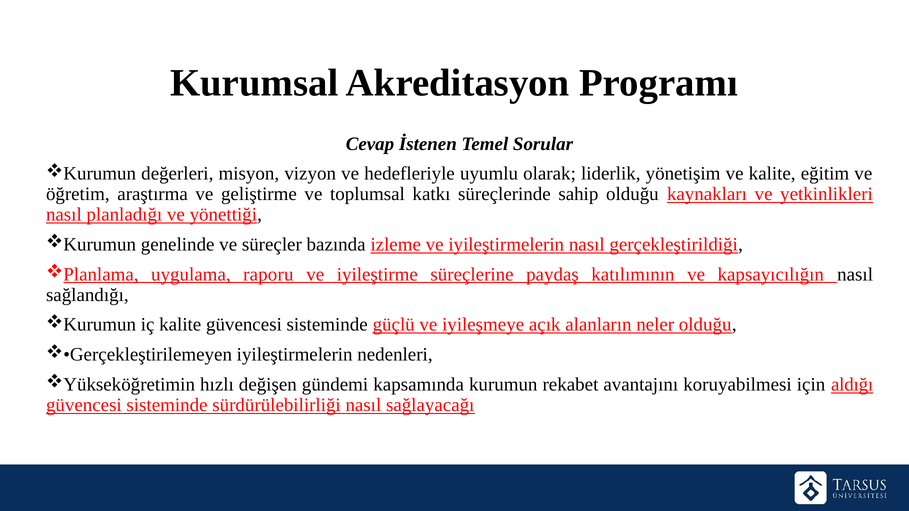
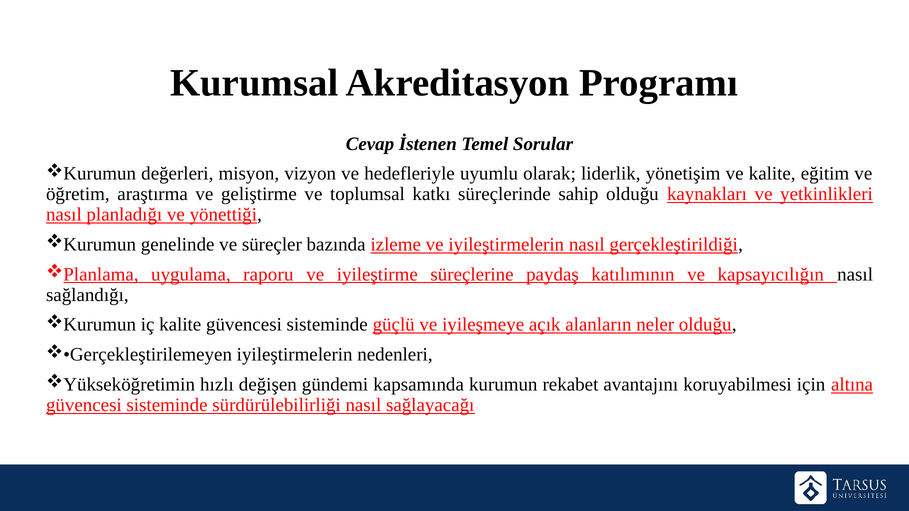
aldığı: aldığı -> altına
